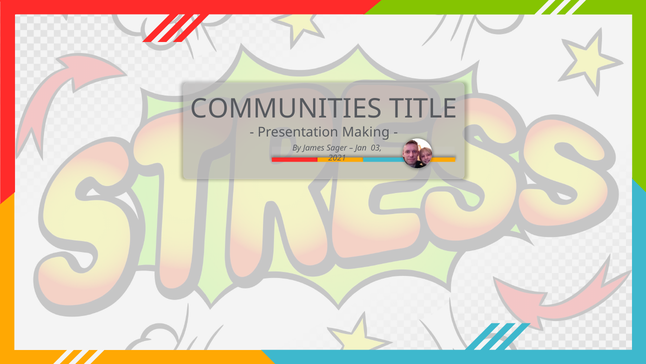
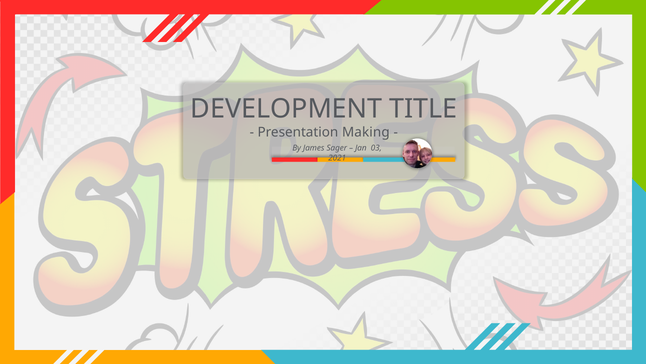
COMMUNITIES: COMMUNITIES -> DEVELOPMENT
